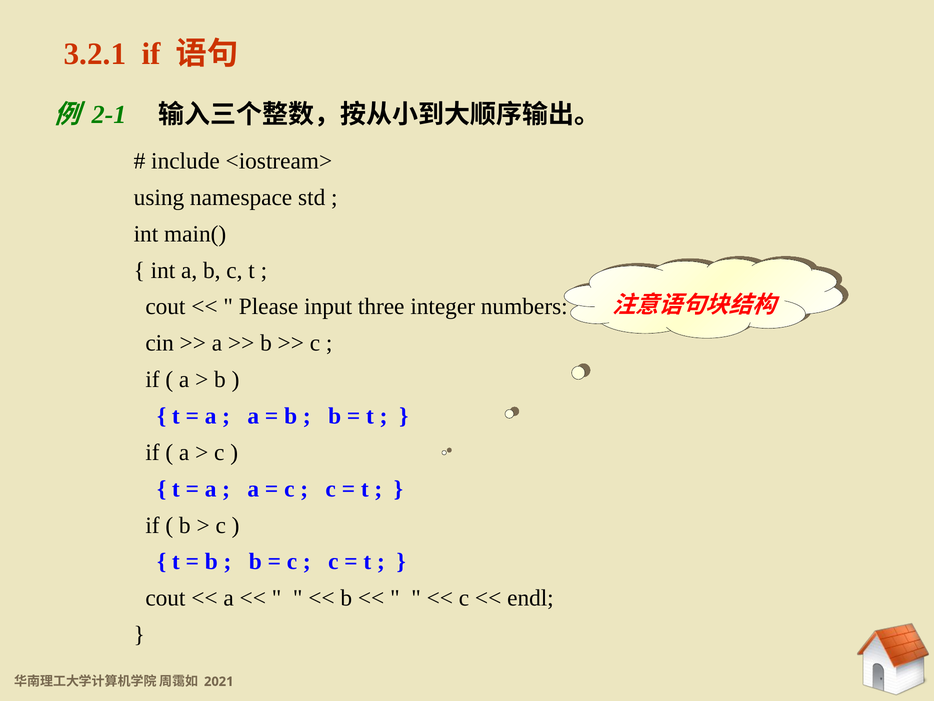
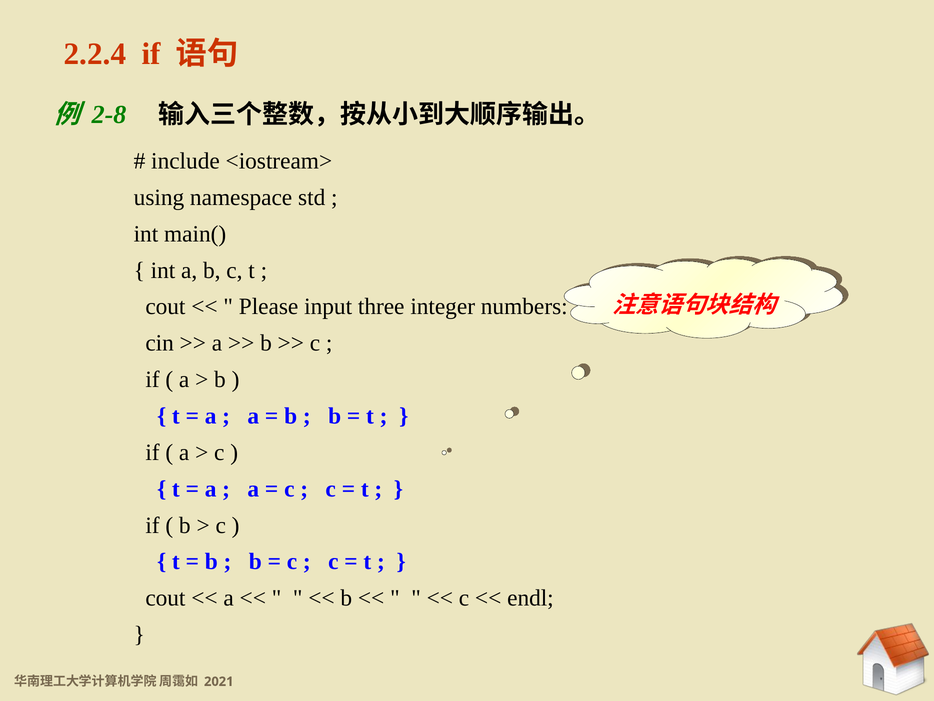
3.2.1: 3.2.1 -> 2.2.4
2-1: 2-1 -> 2-8
